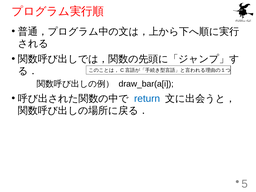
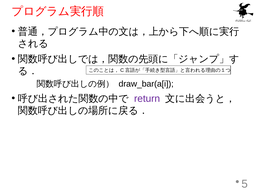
return colour: blue -> purple
